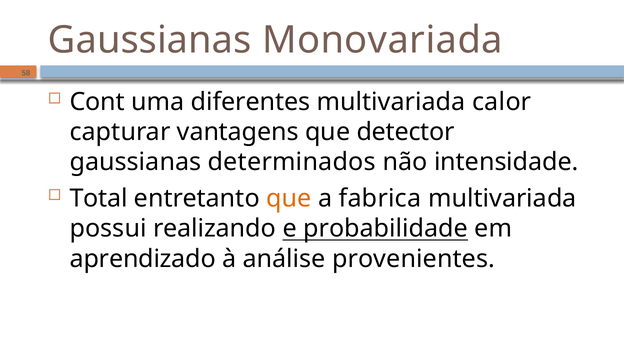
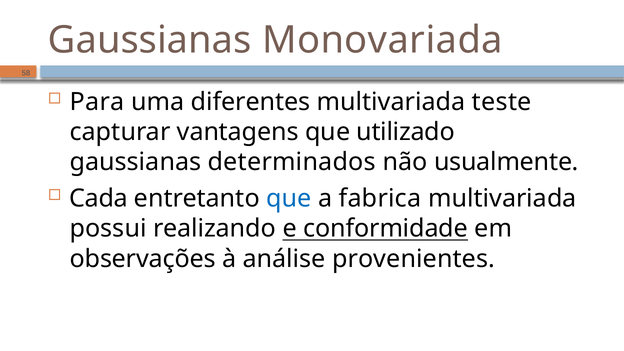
Cont: Cont -> Para
calor: calor -> teste
detector: detector -> utilizado
intensidade: intensidade -> usualmente
Total: Total -> Cada
que at (289, 198) colour: orange -> blue
probabilidade: probabilidade -> conformidade
aprendizado: aprendizado -> observações
